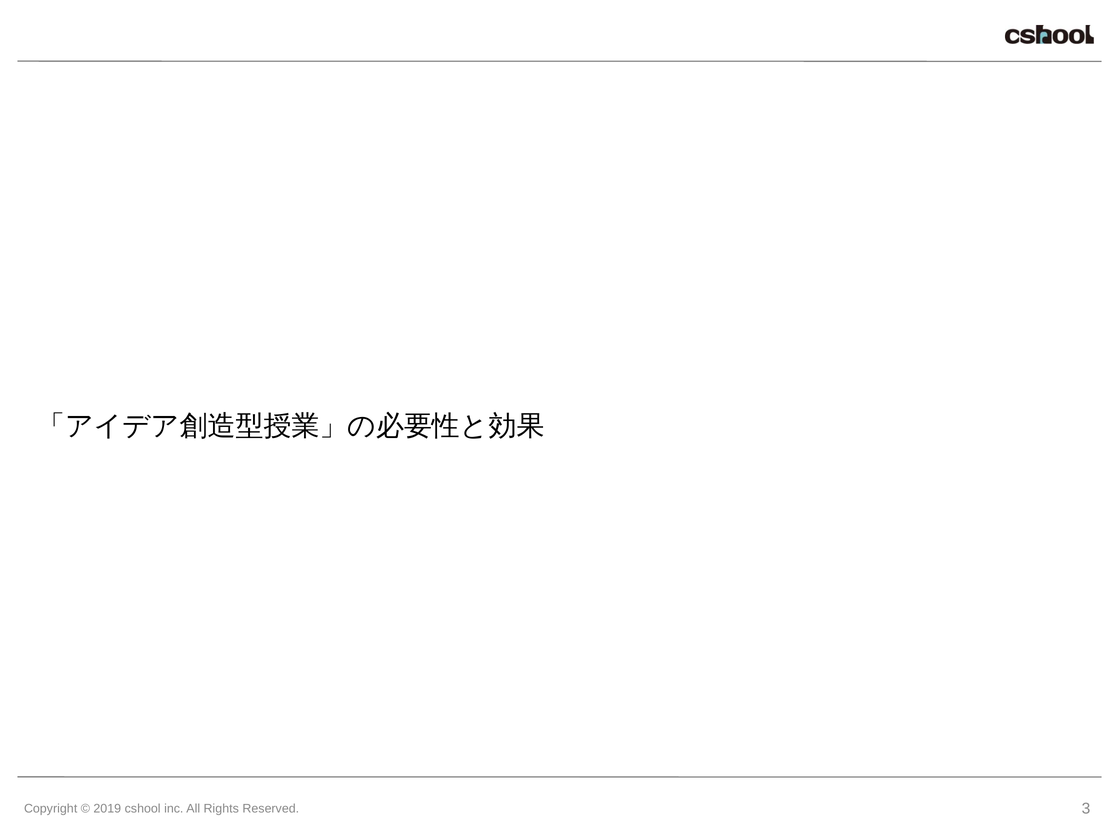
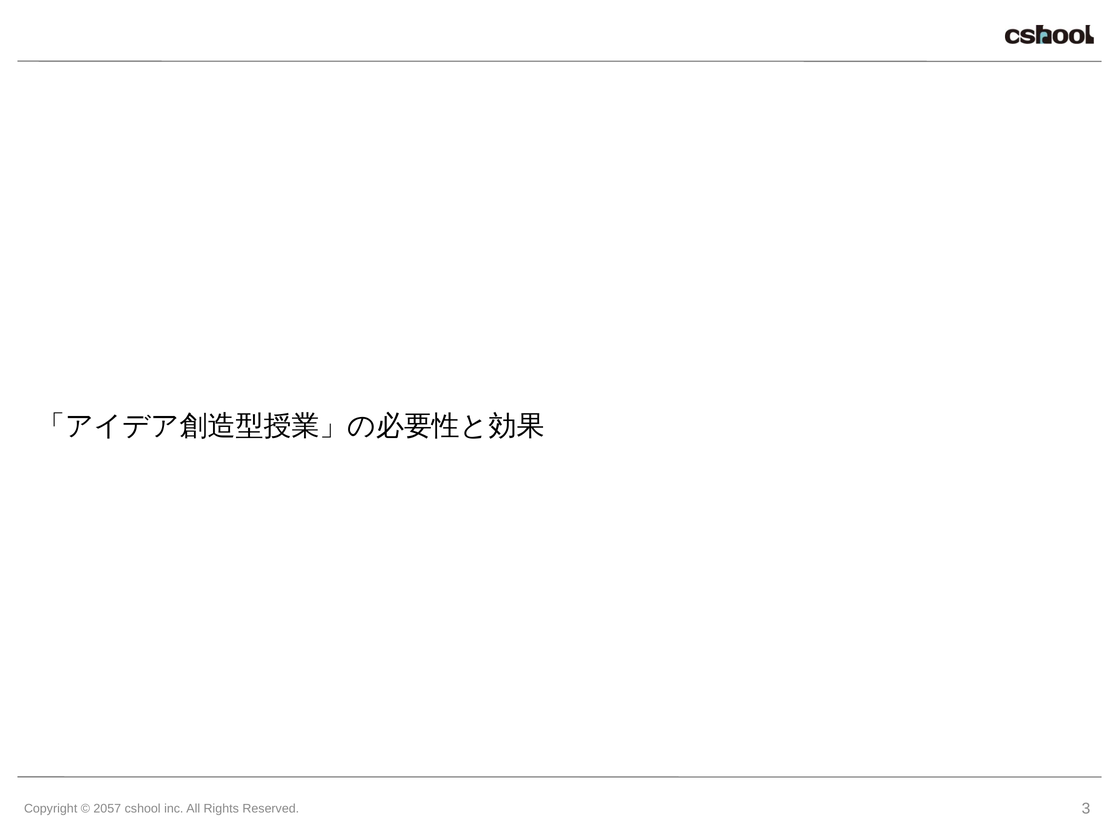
2019: 2019 -> 2057
